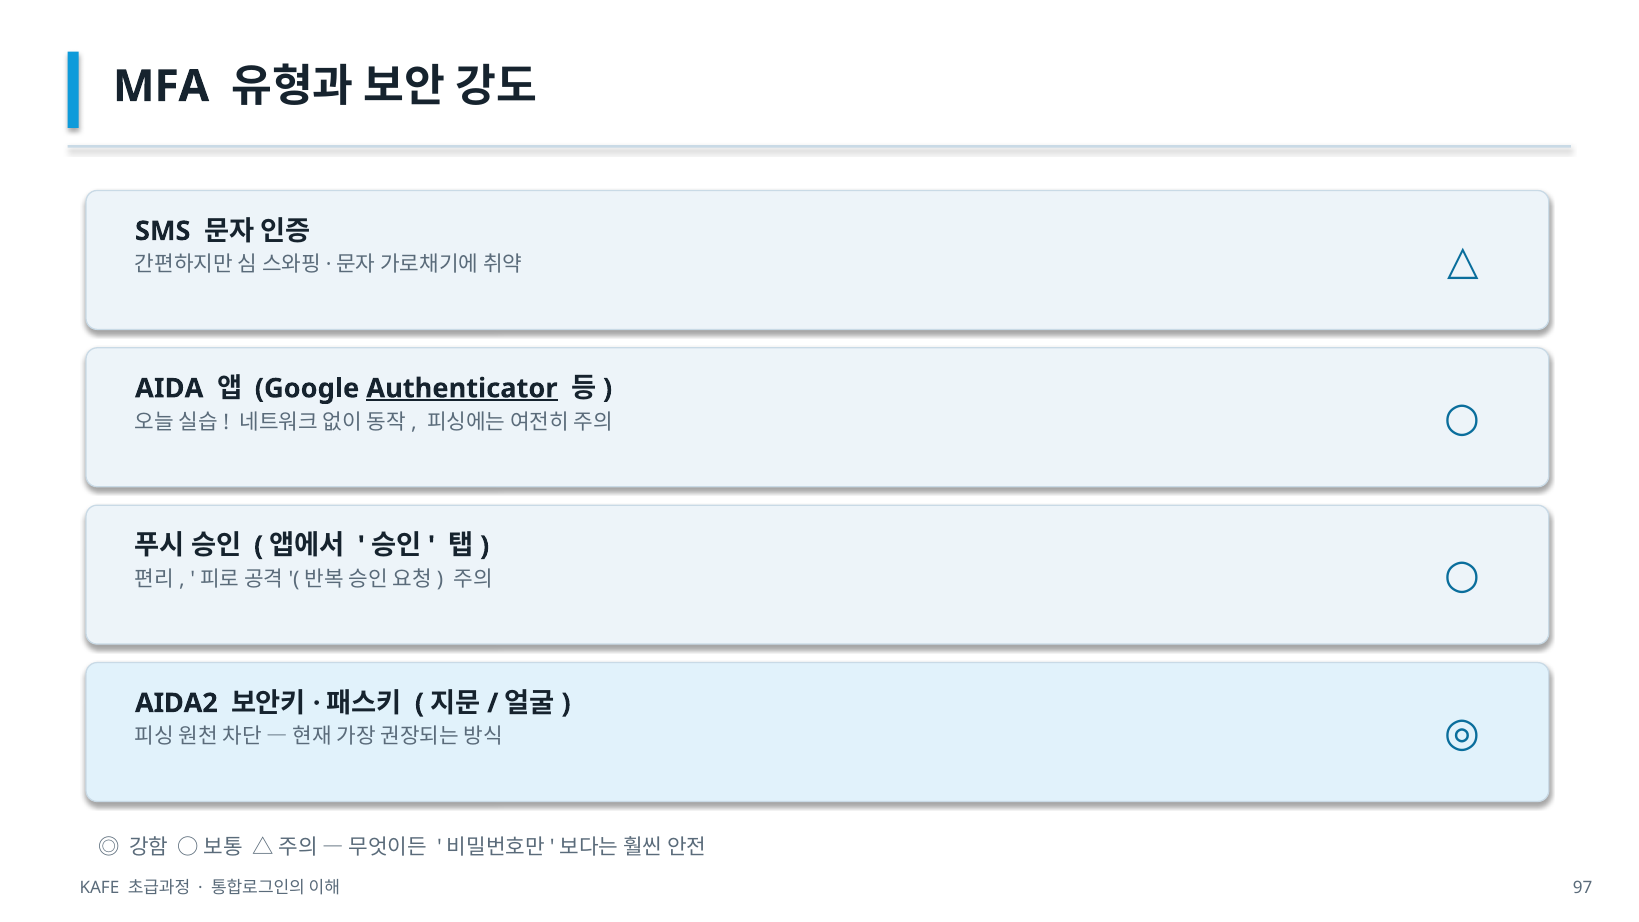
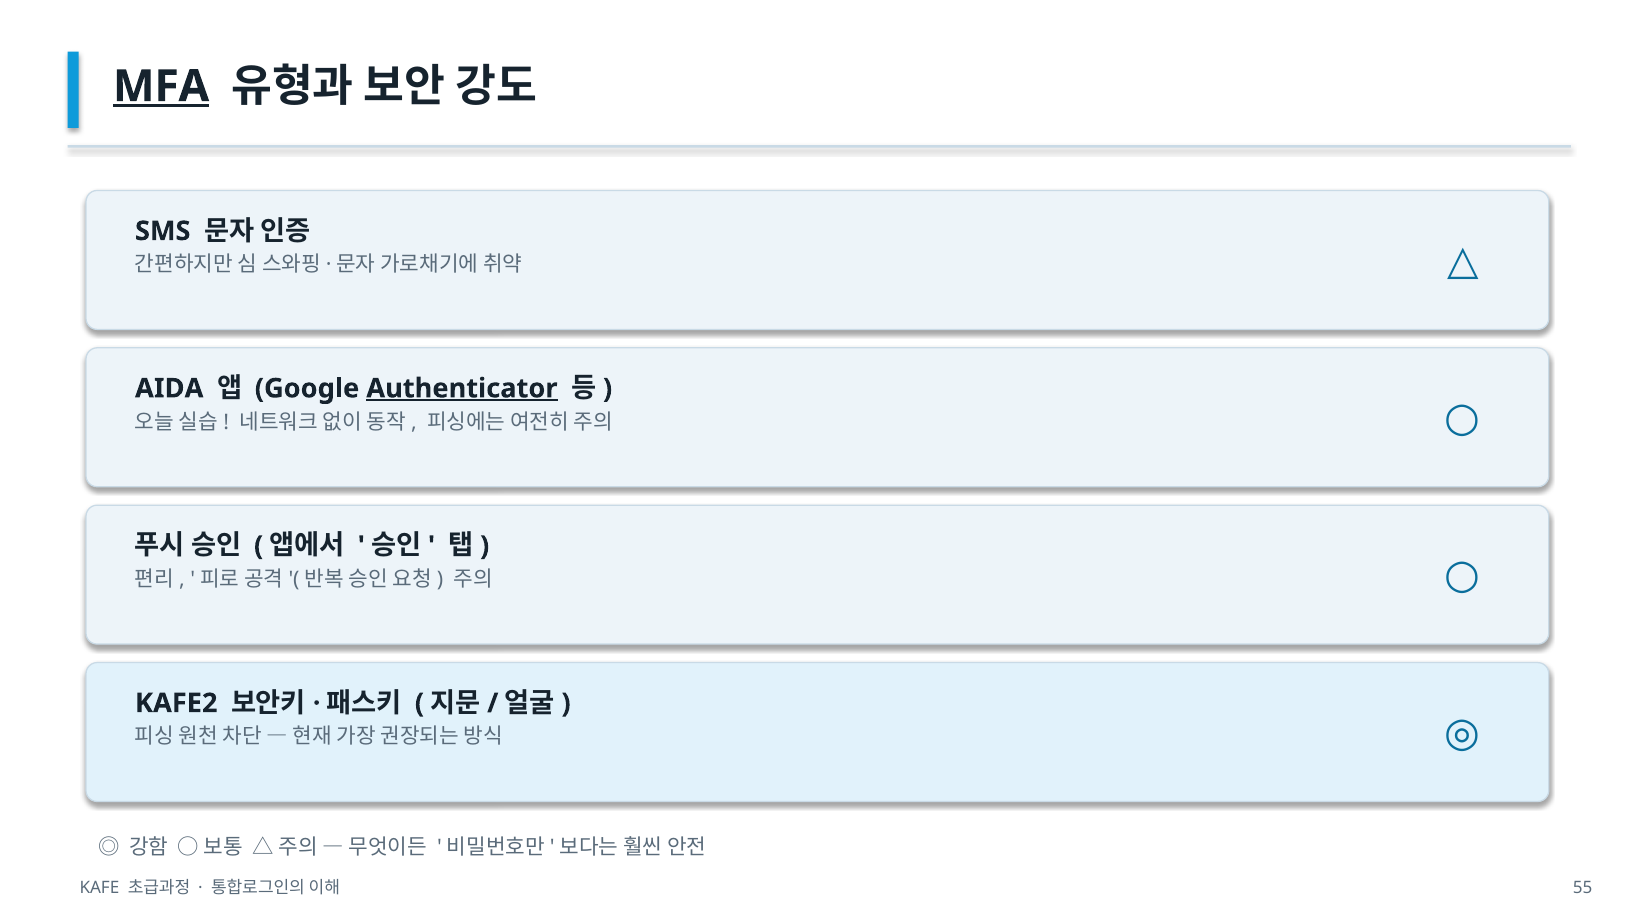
MFA underline: none -> present
AIDA2: AIDA2 -> KAFE2
97: 97 -> 55
